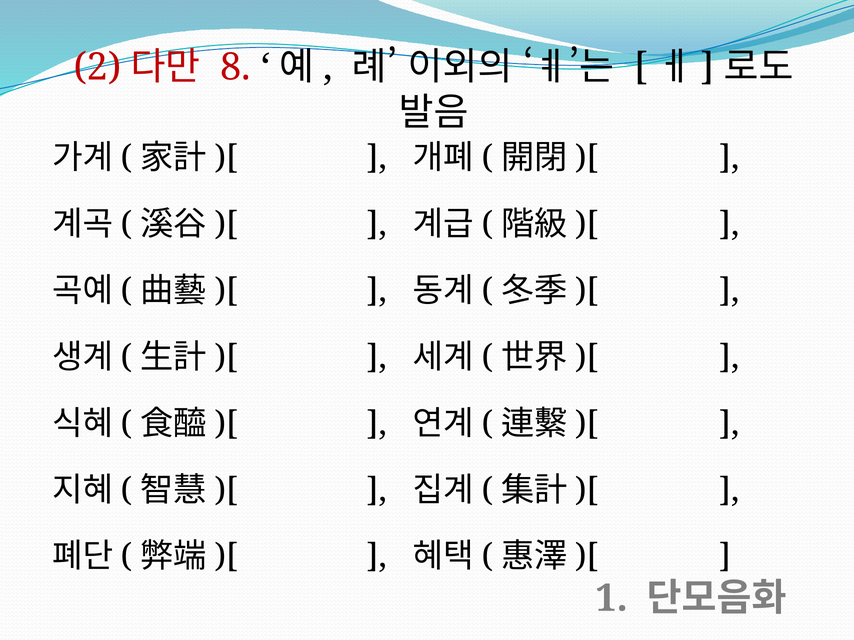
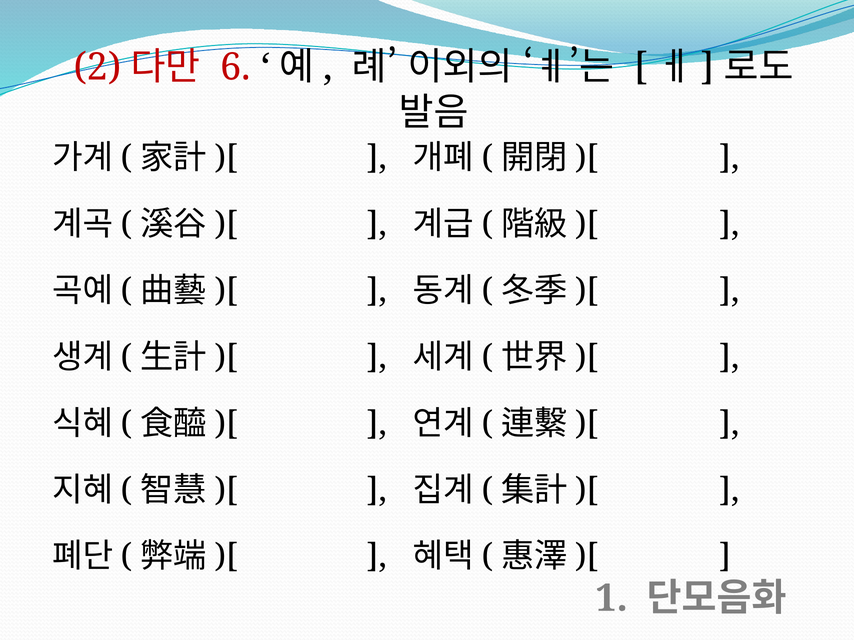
8: 8 -> 6
